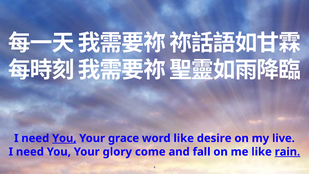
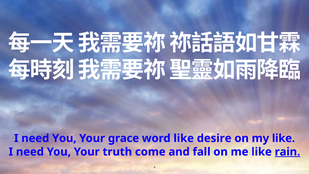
You at (64, 138) underline: present -> none
my live: live -> like
glory: glory -> truth
